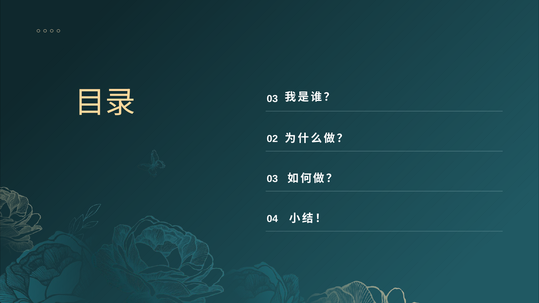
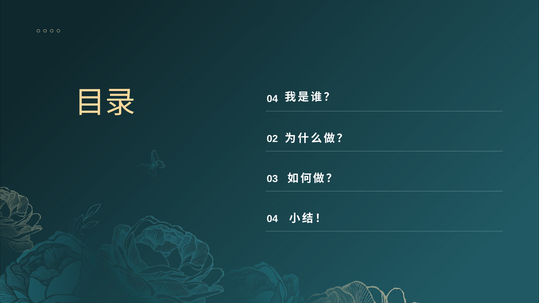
03 at (272, 99): 03 -> 04
